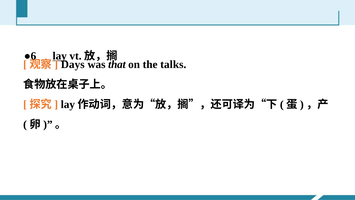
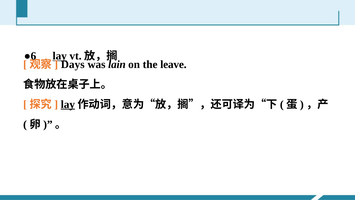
that: that -> lain
talks: talks -> leave
lay at (68, 104) underline: none -> present
